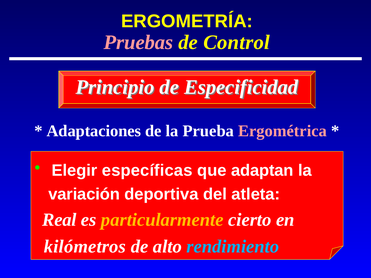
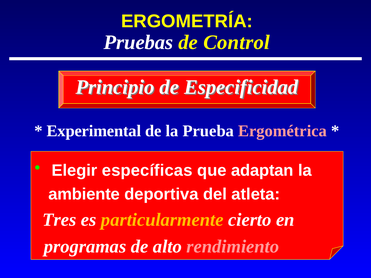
Pruebas colour: pink -> white
Adaptaciones: Adaptaciones -> Experimental
variación: variación -> ambiente
Real: Real -> Tres
kilómetros: kilómetros -> programas
rendimiento colour: light blue -> pink
